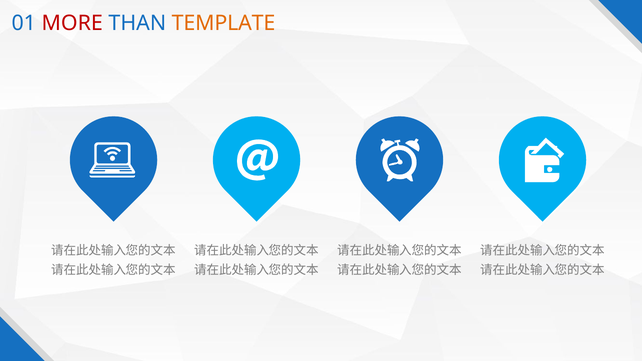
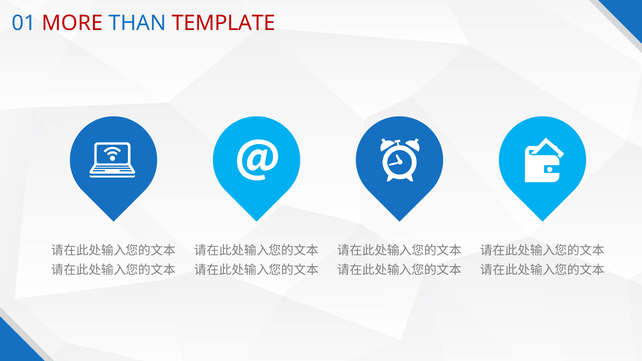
TEMPLATE colour: orange -> red
